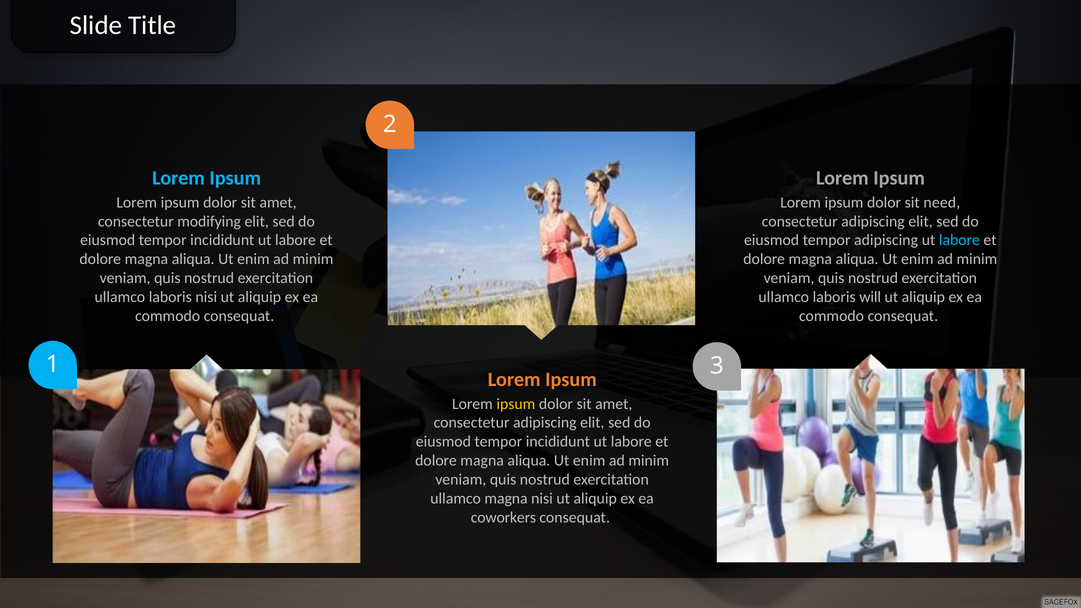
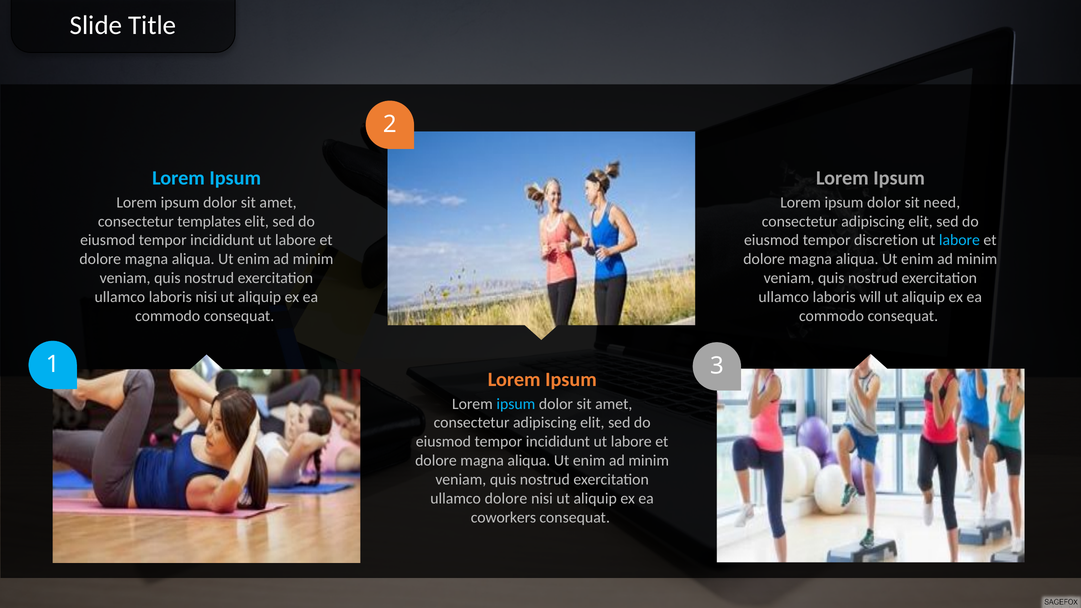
modifying: modifying -> templates
tempor adipiscing: adipiscing -> discretion
ipsum at (516, 404) colour: yellow -> light blue
ullamco magna: magna -> dolore
